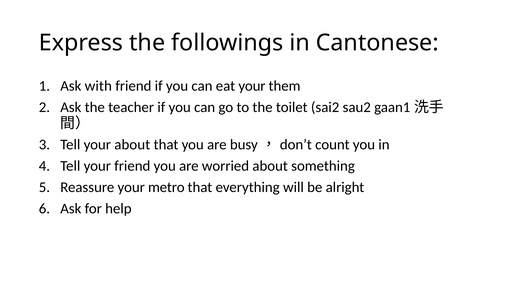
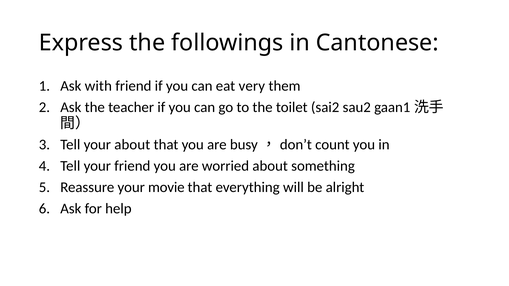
eat your: your -> very
metro: metro -> movie
